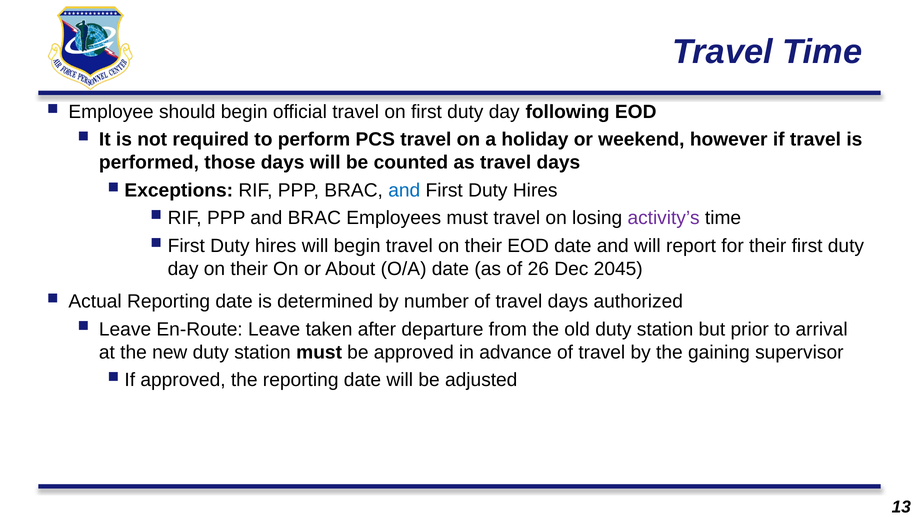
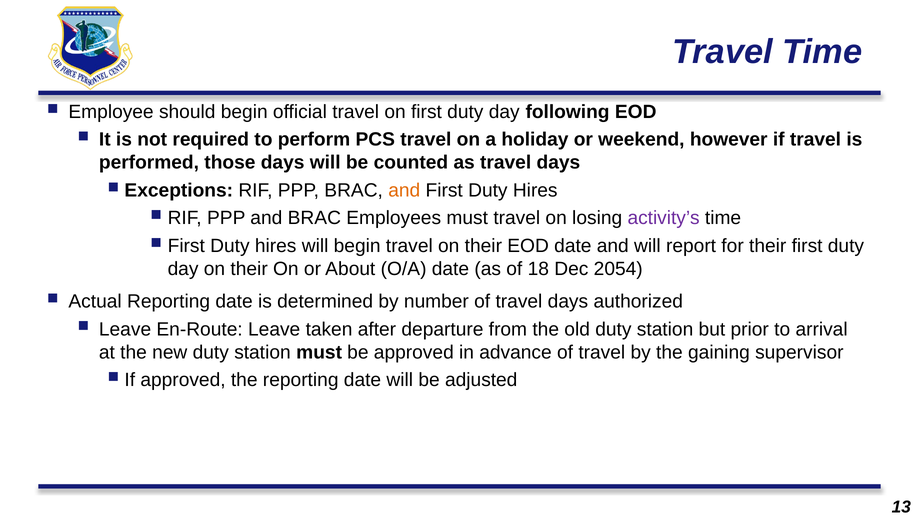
and at (404, 190) colour: blue -> orange
26: 26 -> 18
2045: 2045 -> 2054
